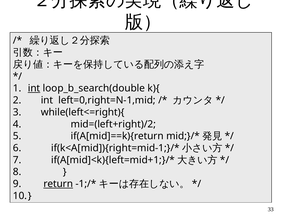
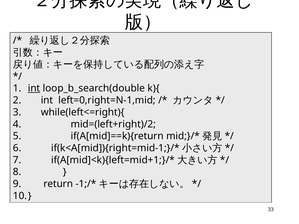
return underline: present -> none
